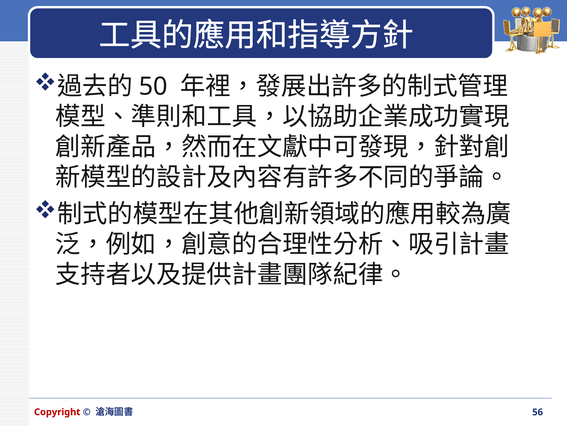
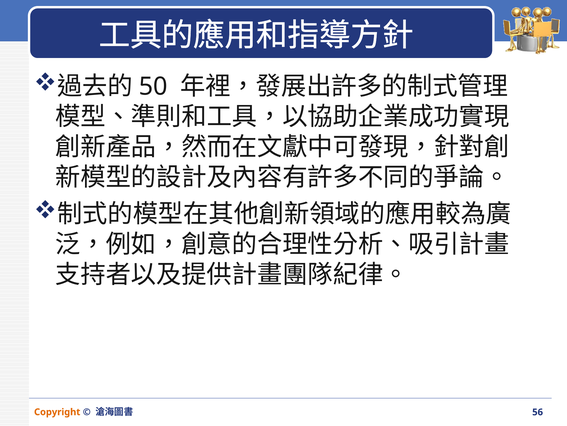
Copyright colour: red -> orange
